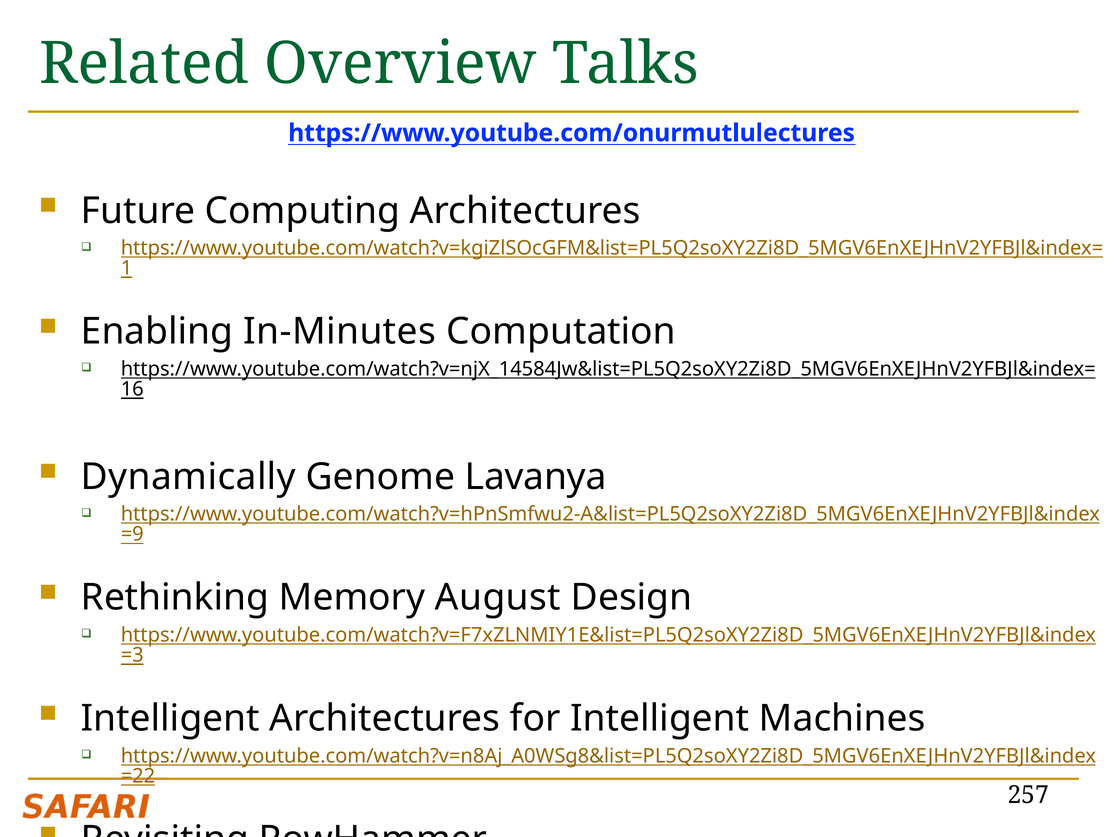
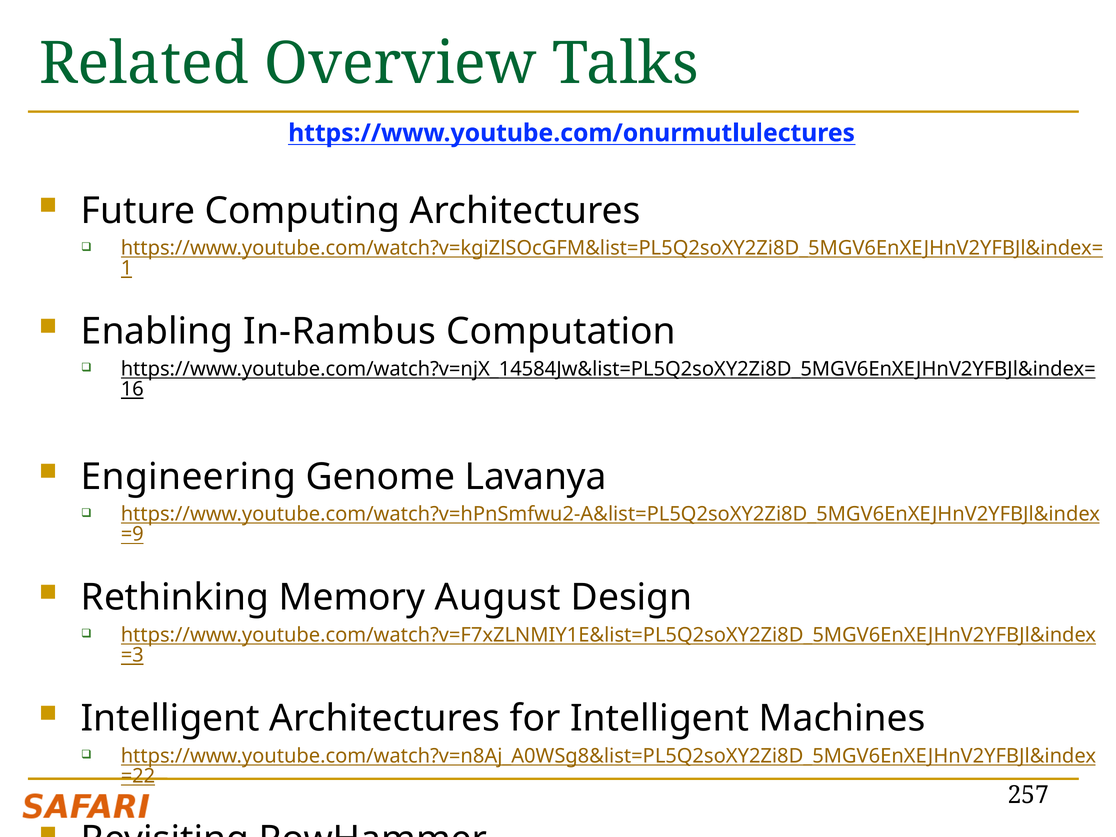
In-Minutes: In-Minutes -> In-Rambus
Dynamically: Dynamically -> Engineering
